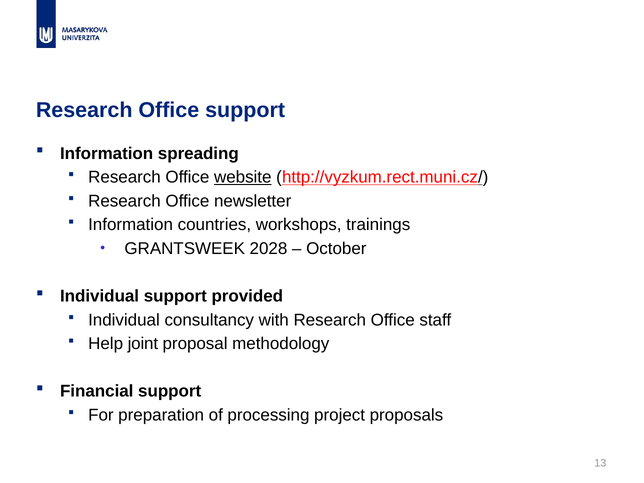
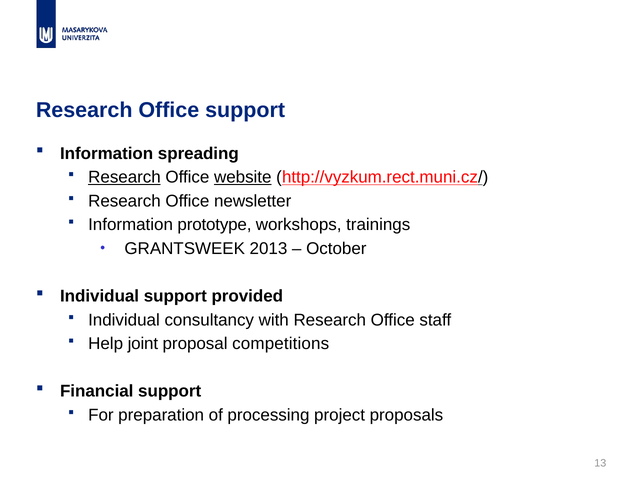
Research at (124, 177) underline: none -> present
countries: countries -> prototype
2028: 2028 -> 2013
methodology: methodology -> competitions
